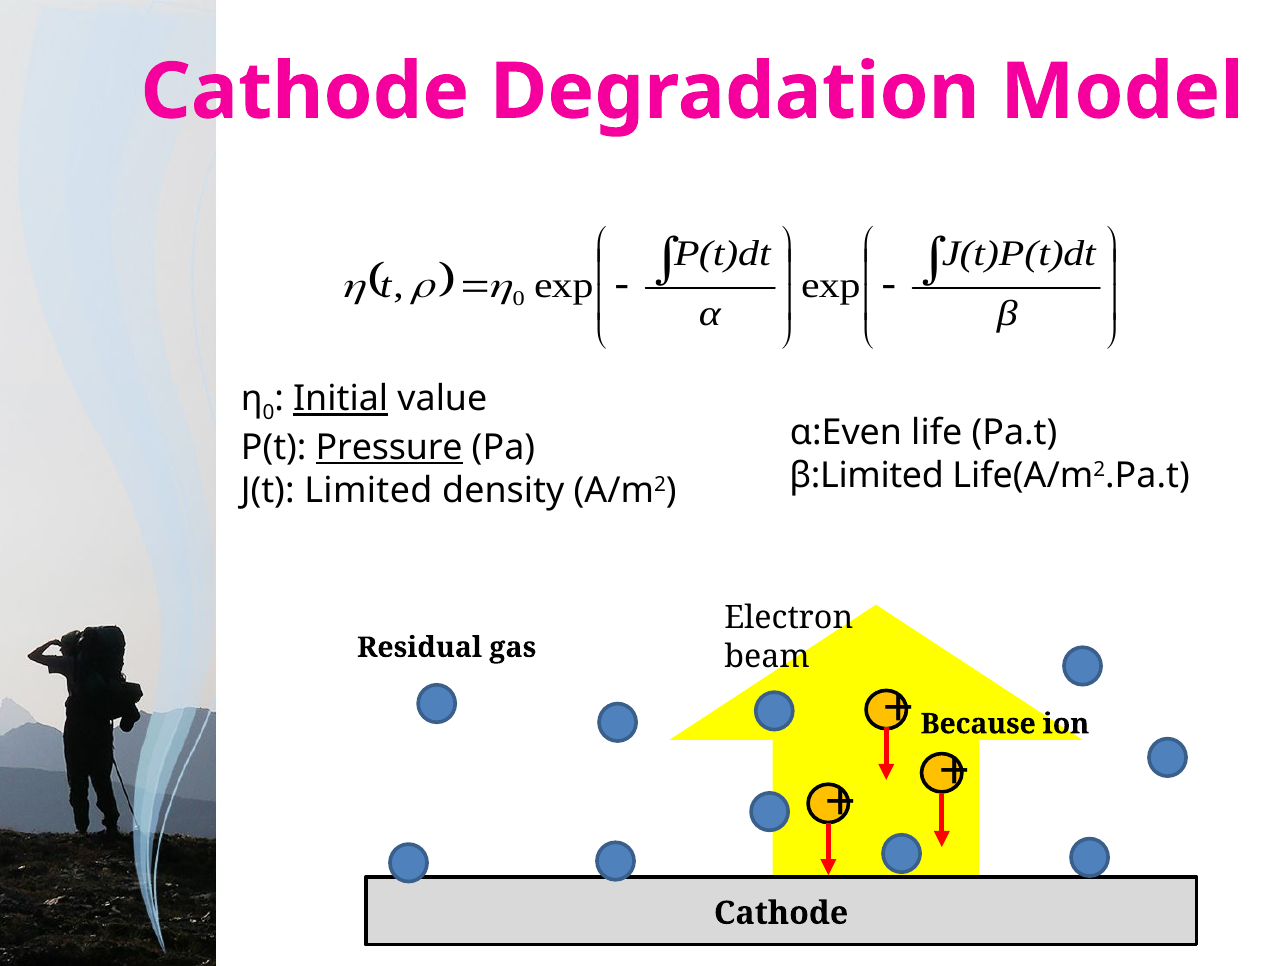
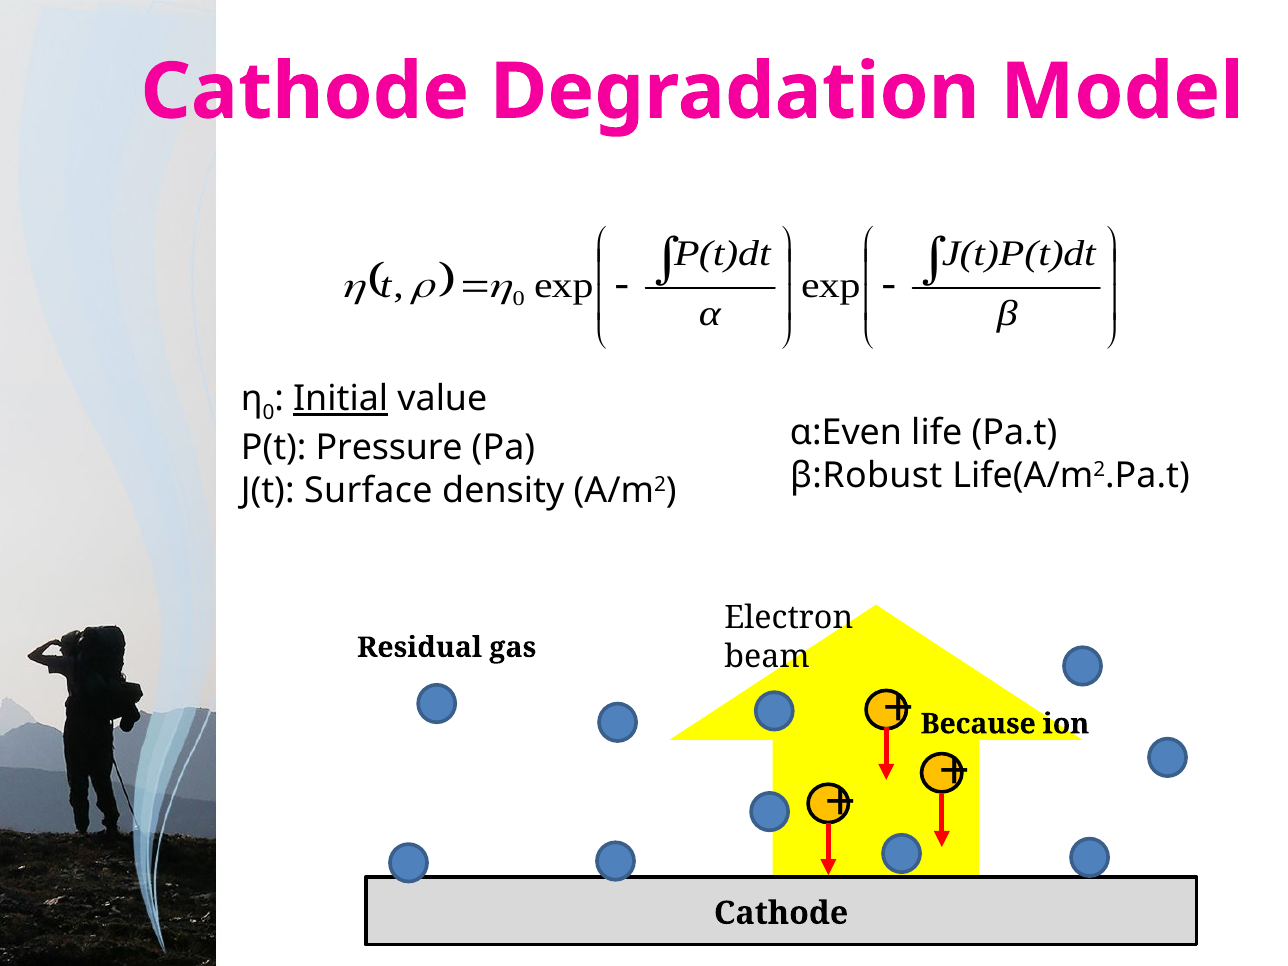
Pressure underline: present -> none
β:Limited: β:Limited -> β:Robust
Limited: Limited -> Surface
